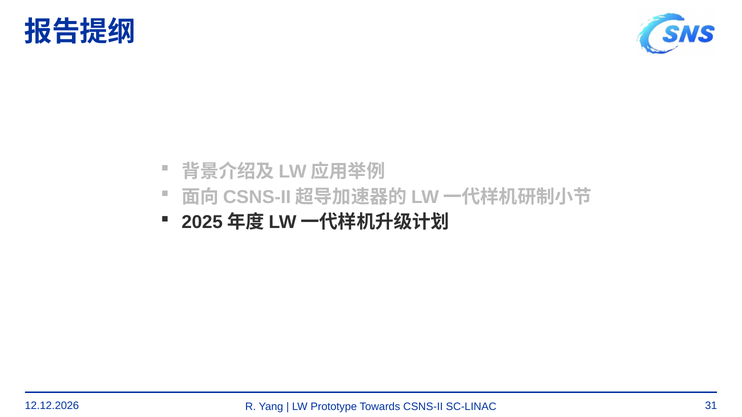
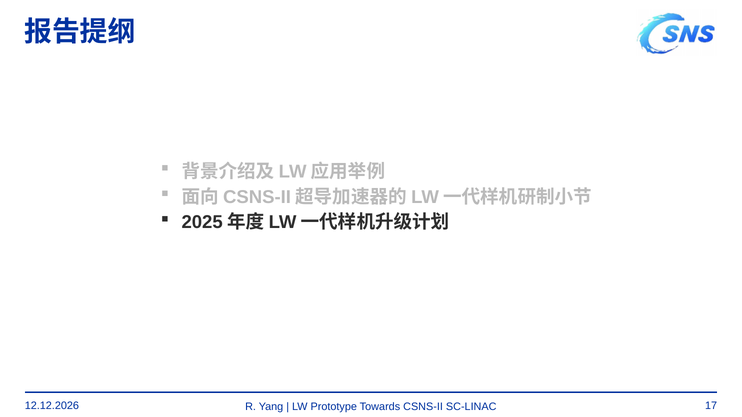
31: 31 -> 17
